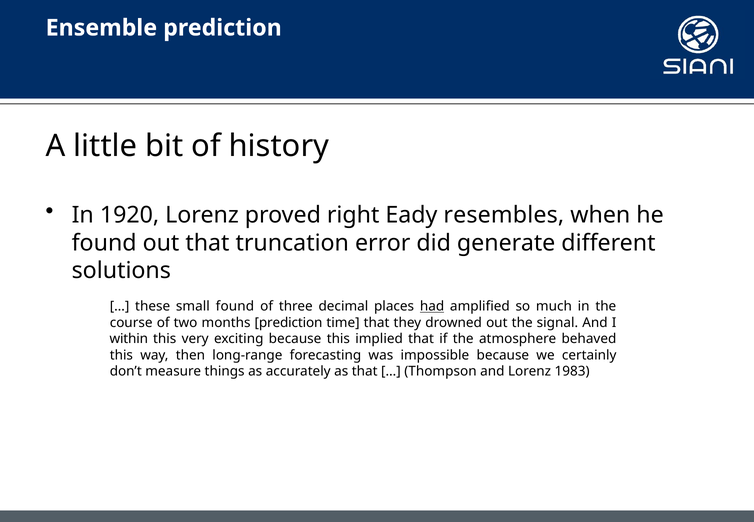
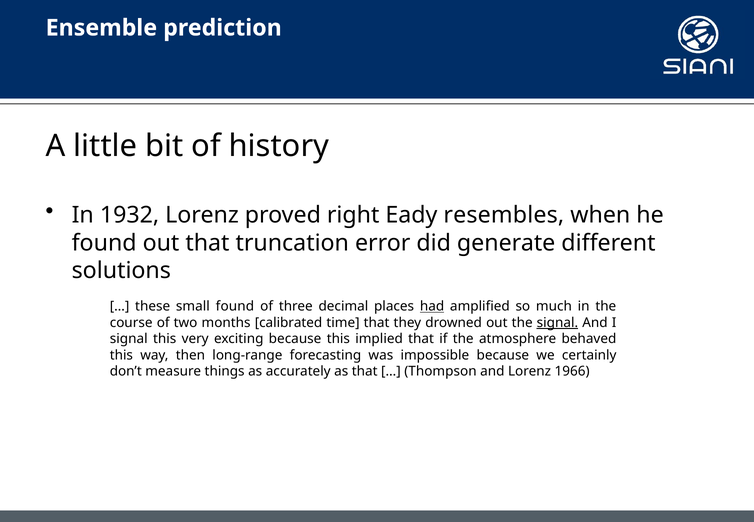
1920: 1920 -> 1932
months prediction: prediction -> calibrated
signal at (557, 323) underline: none -> present
within at (129, 339): within -> signal
1983: 1983 -> 1966
